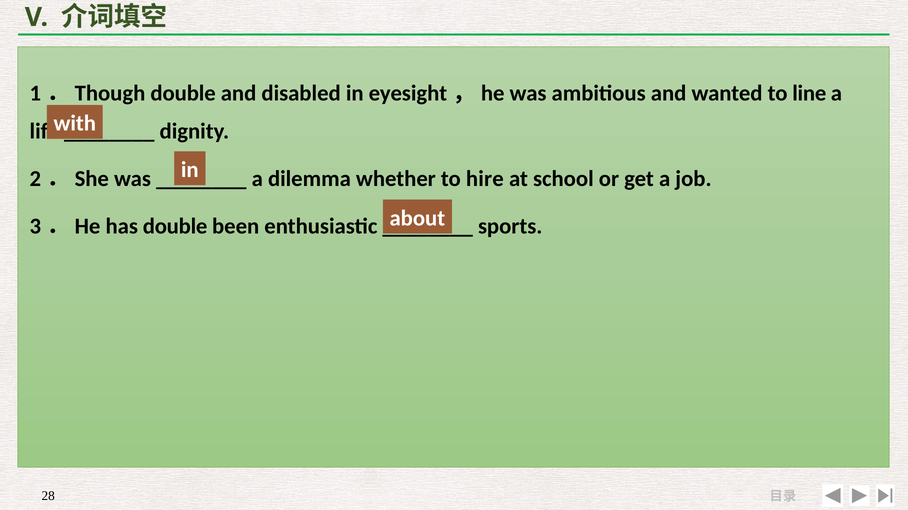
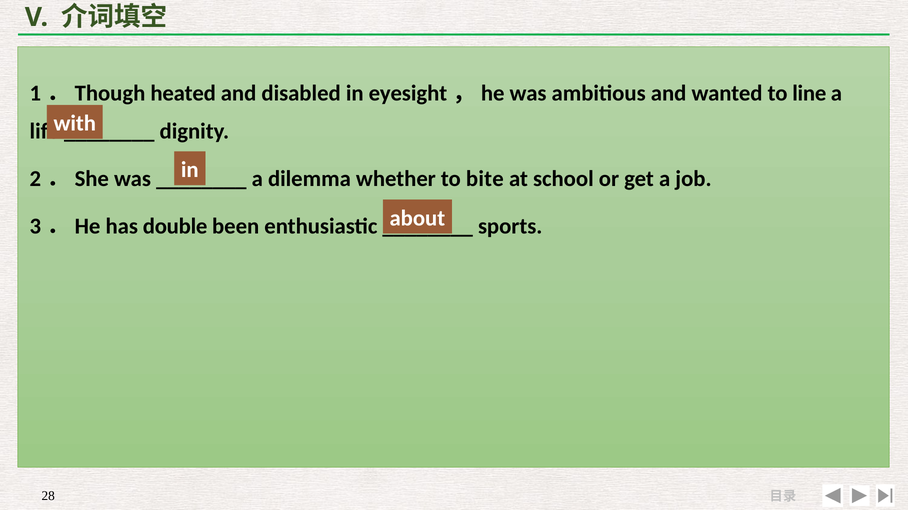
1．Though double: double -> heated
hire: hire -> bite
